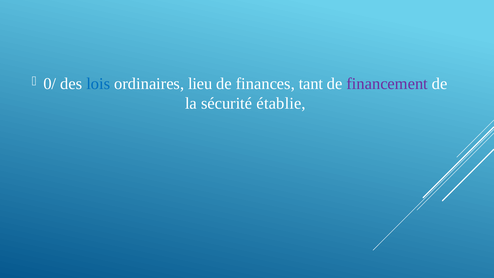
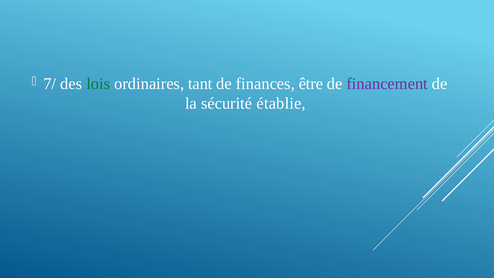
0/: 0/ -> 7/
lois colour: blue -> green
lieu: lieu -> tant
tant: tant -> être
